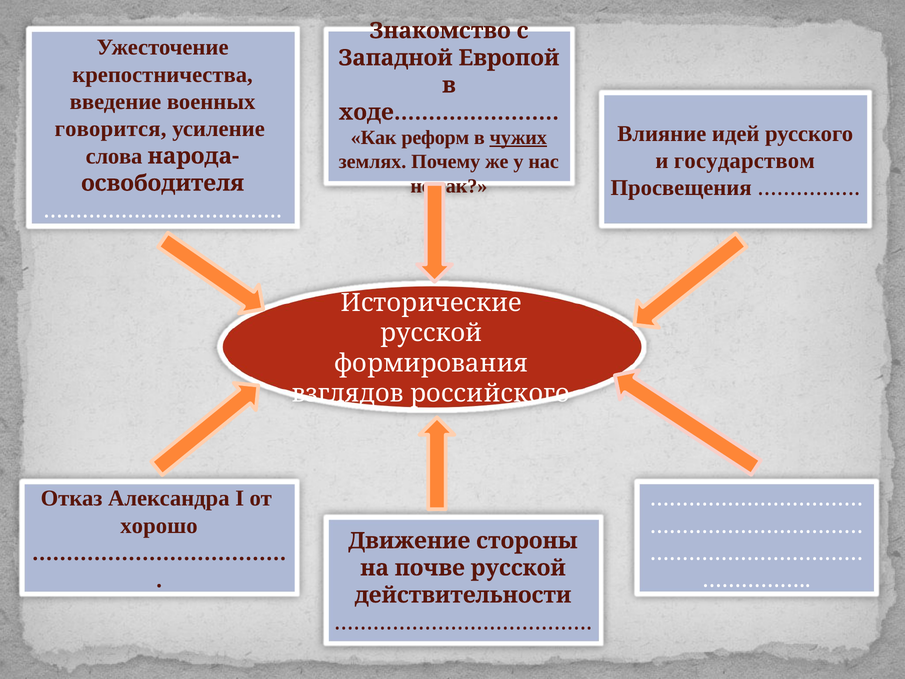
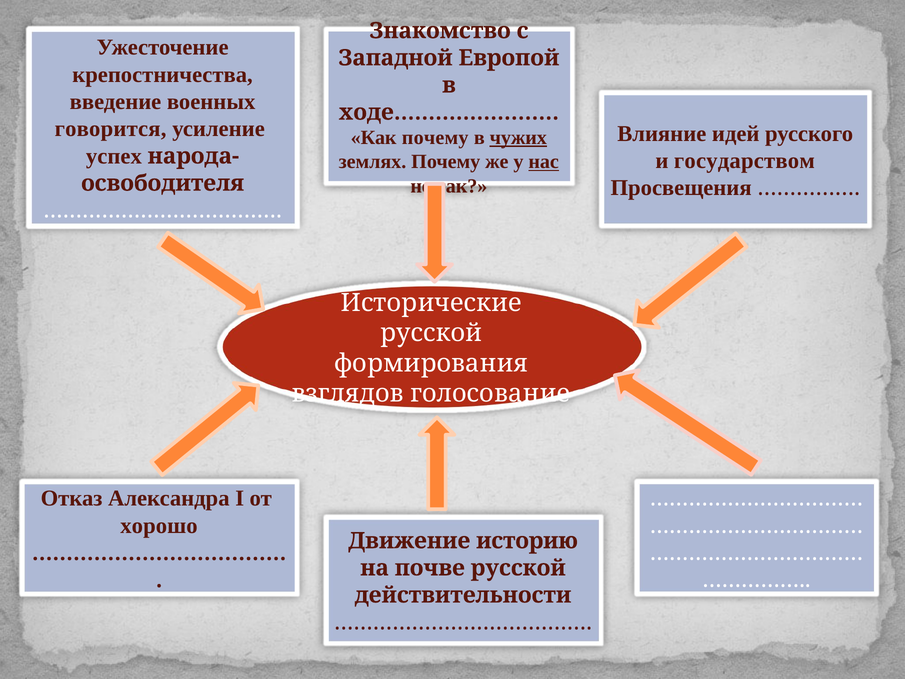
Как реформ: реформ -> почему
слова: слова -> успех
нас underline: none -> present
российского: российского -> голосование
стороны: стороны -> историю
